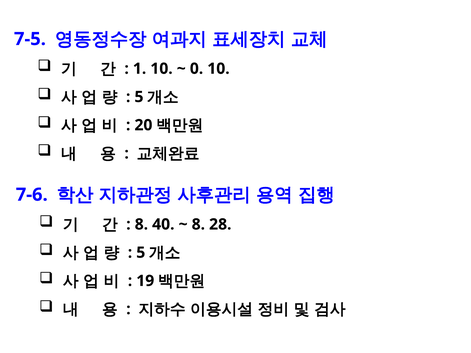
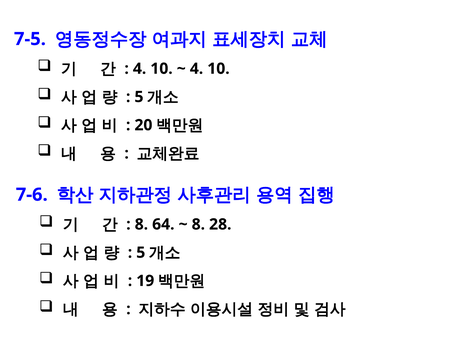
1 at (140, 69): 1 -> 4
0 at (197, 69): 0 -> 4
40: 40 -> 64
